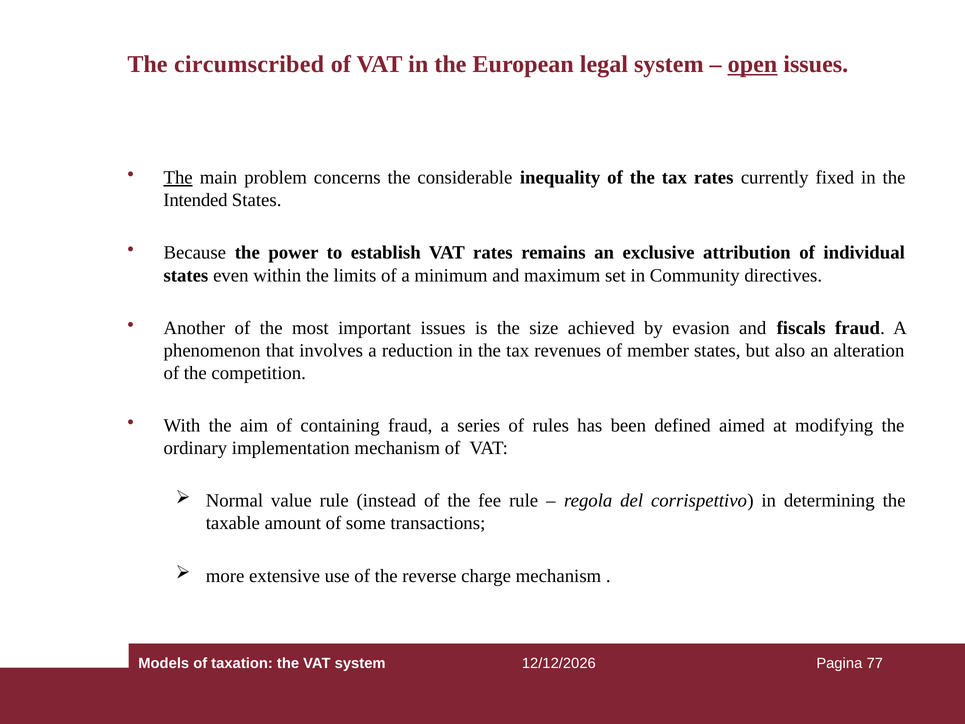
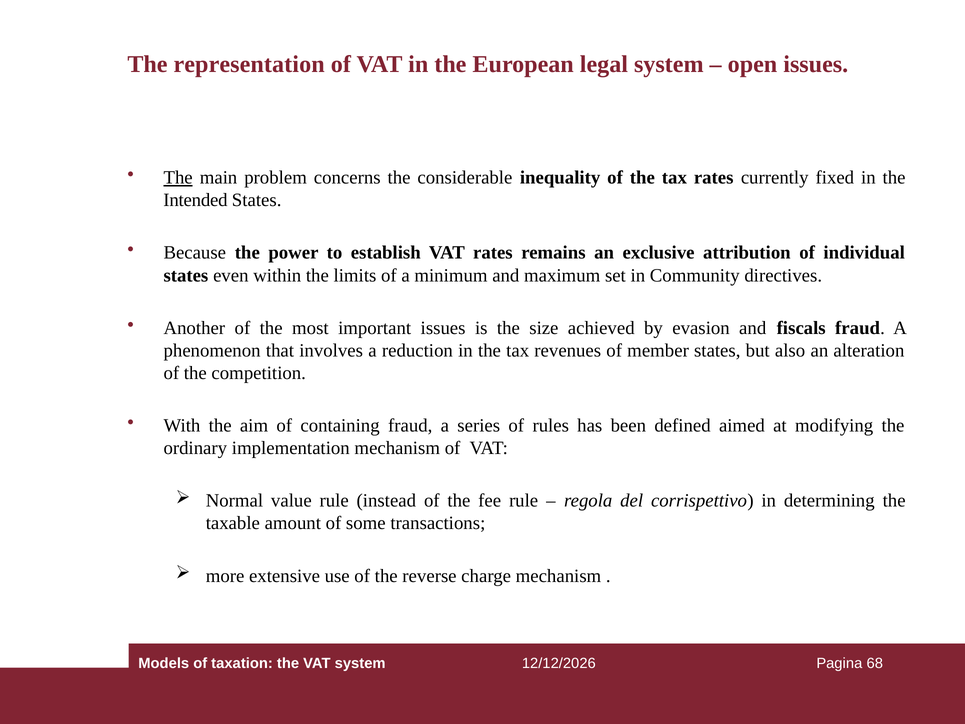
circumscribed: circumscribed -> representation
open underline: present -> none
77: 77 -> 68
